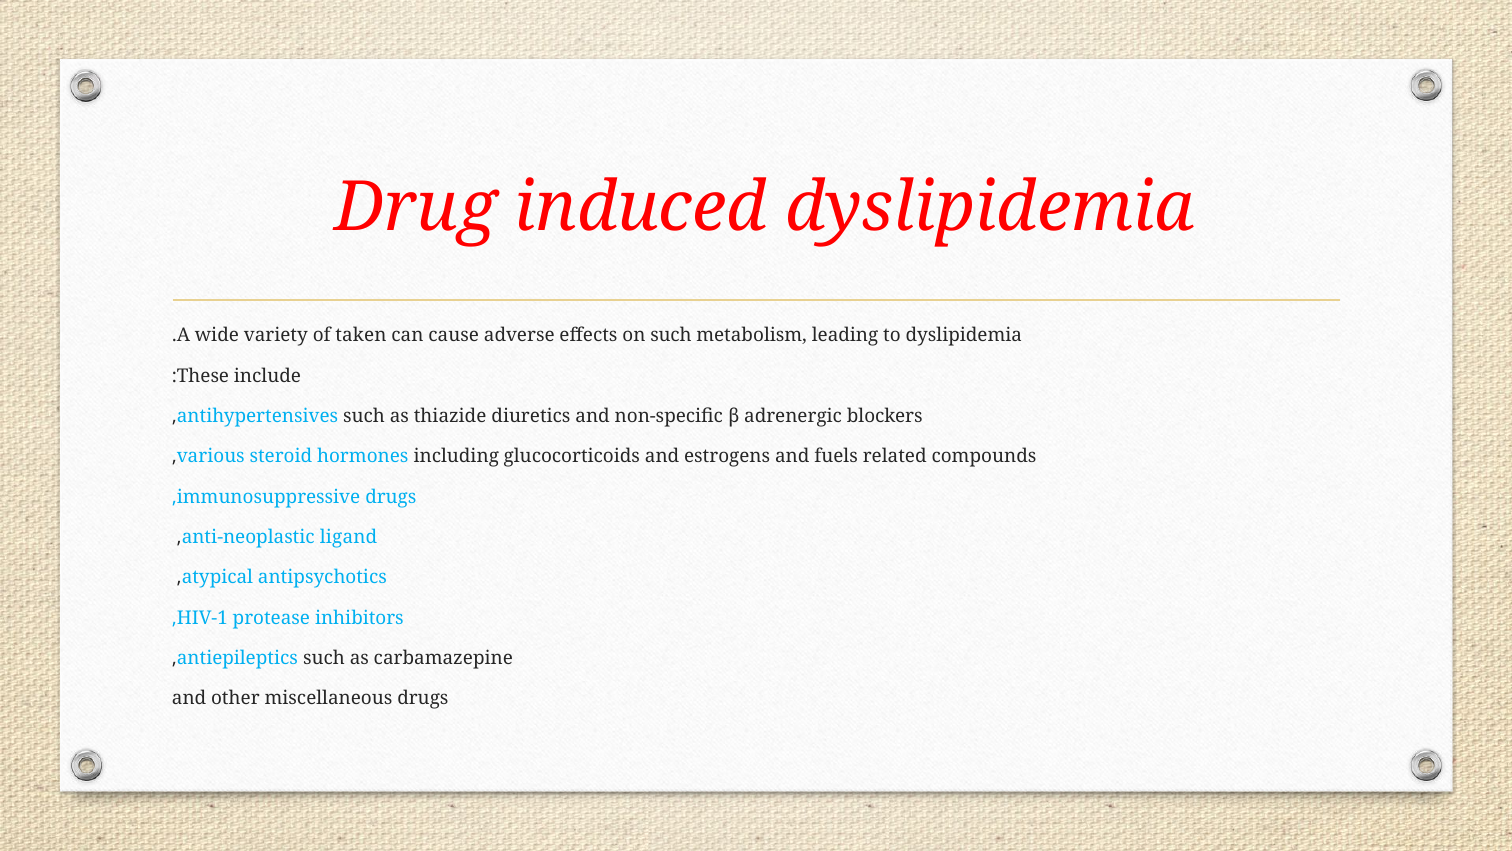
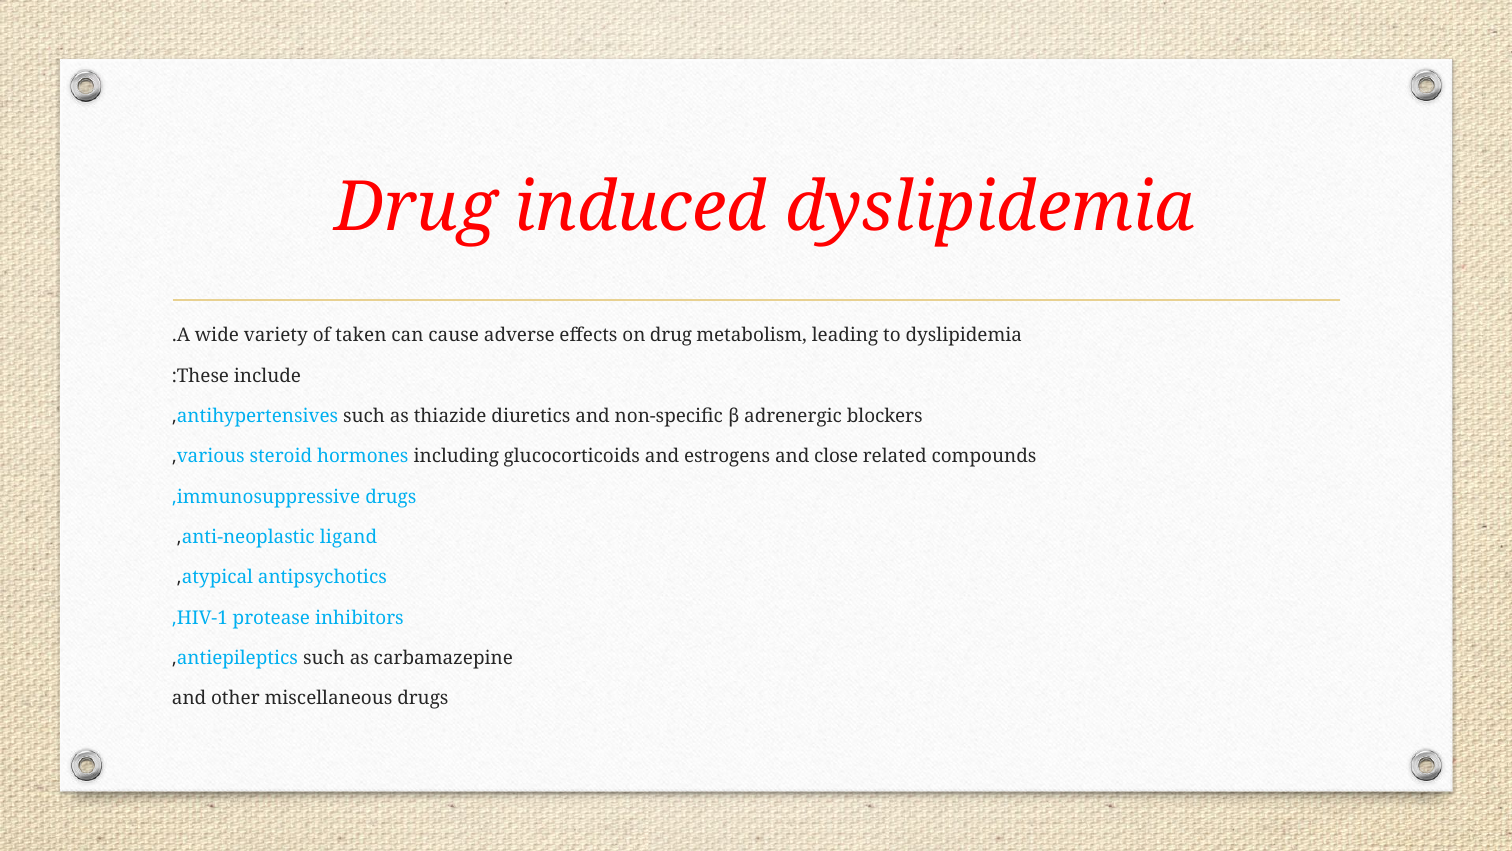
on such: such -> drug
fuels: fuels -> close
